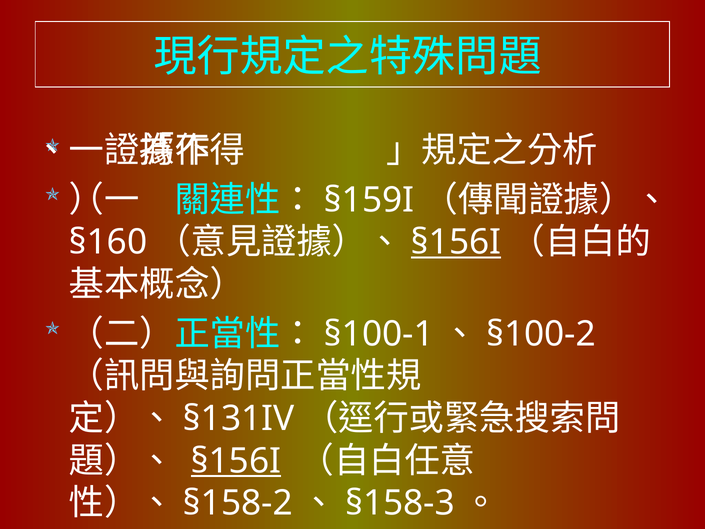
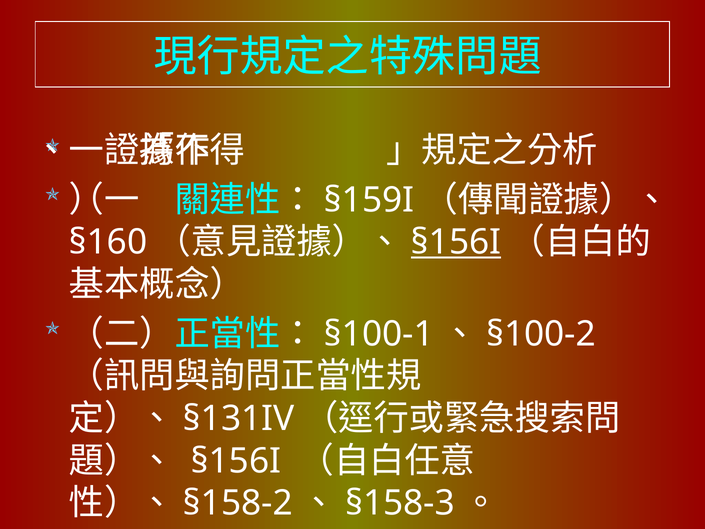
§156I at (236, 461) underline: present -> none
